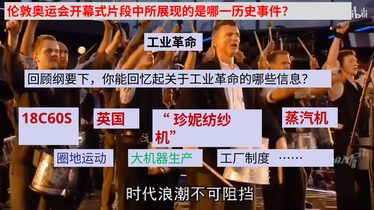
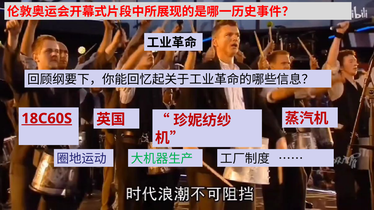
18C60S underline: none -> present
